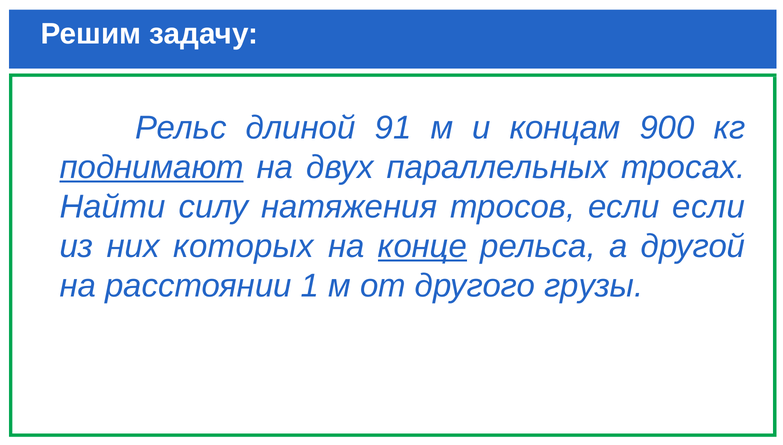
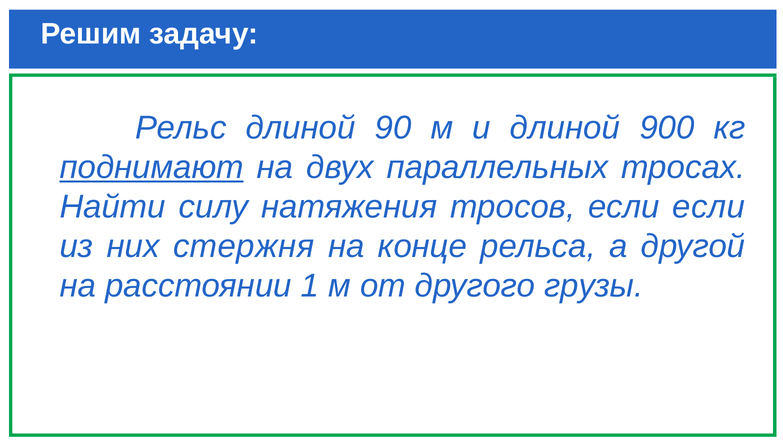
91: 91 -> 90
и концам: концам -> длиной
которых: которых -> стержня
конце underline: present -> none
